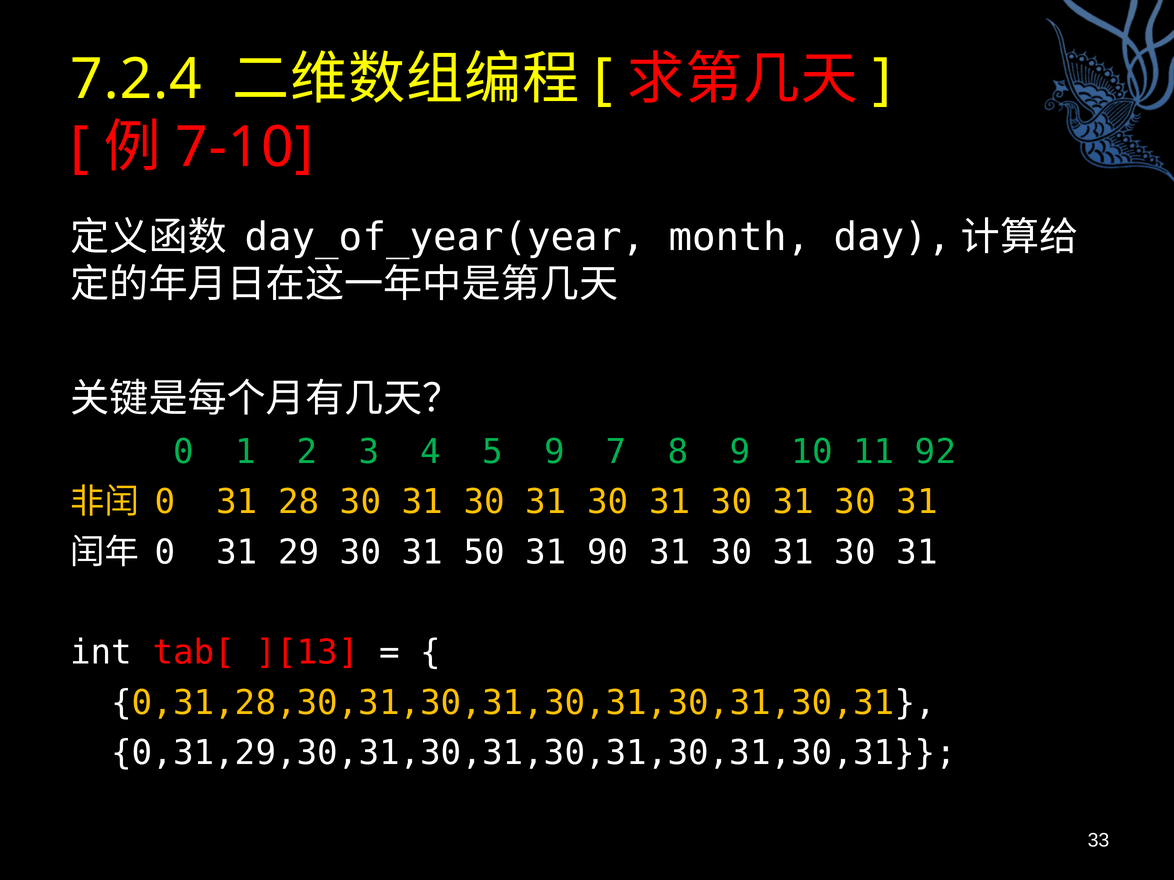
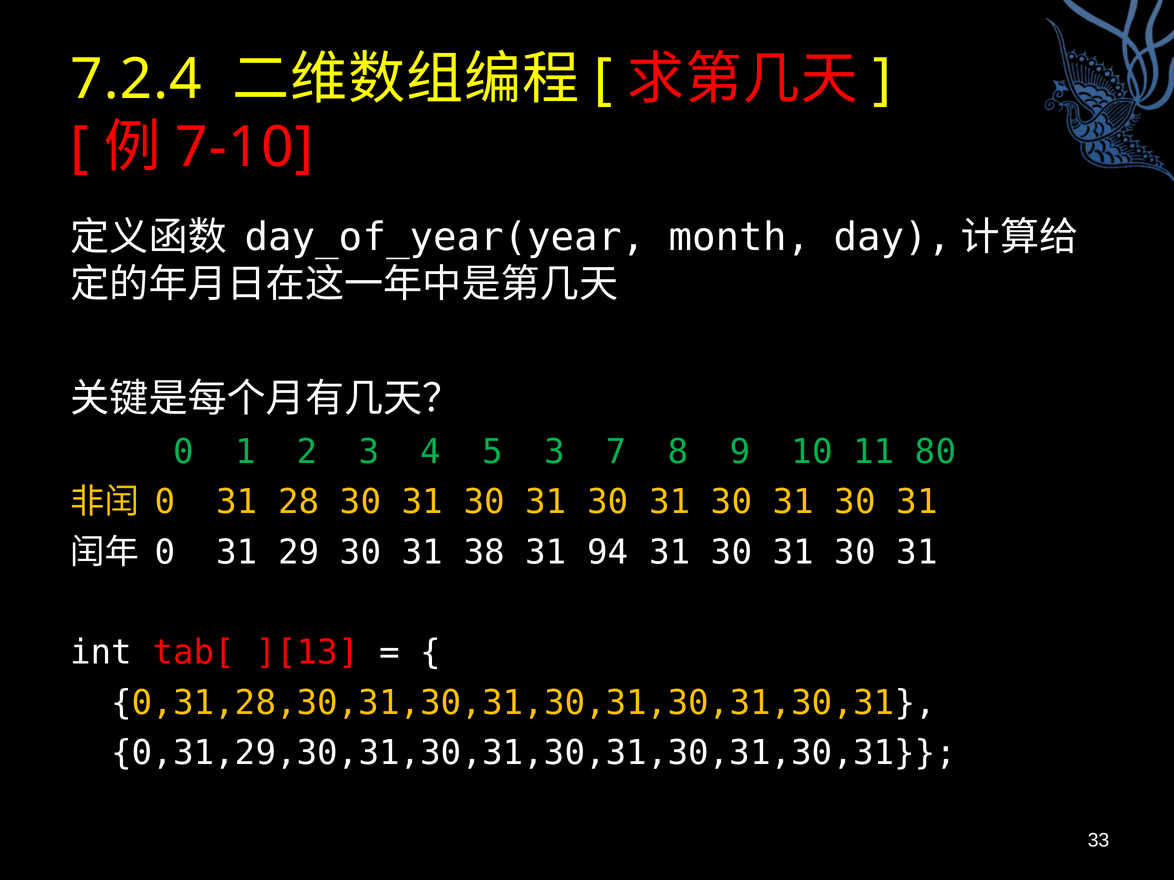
5 9: 9 -> 3
92: 92 -> 80
50: 50 -> 38
90: 90 -> 94
